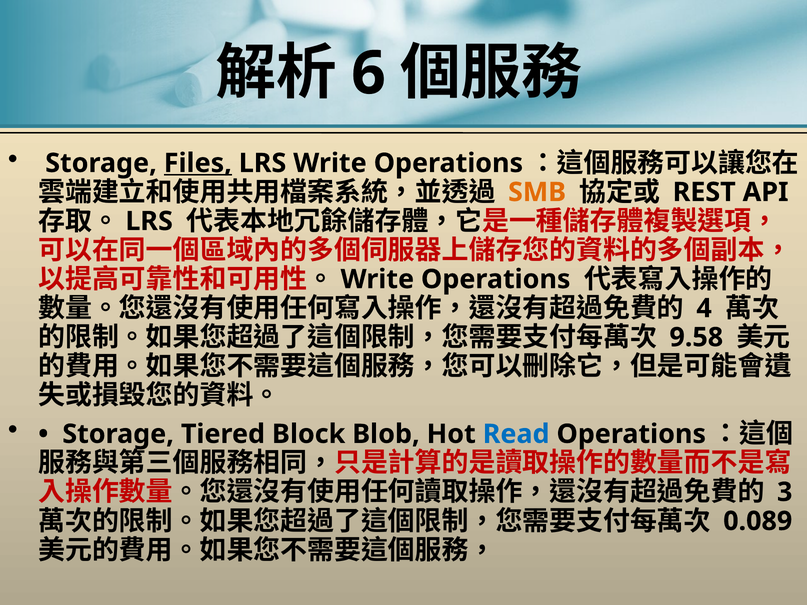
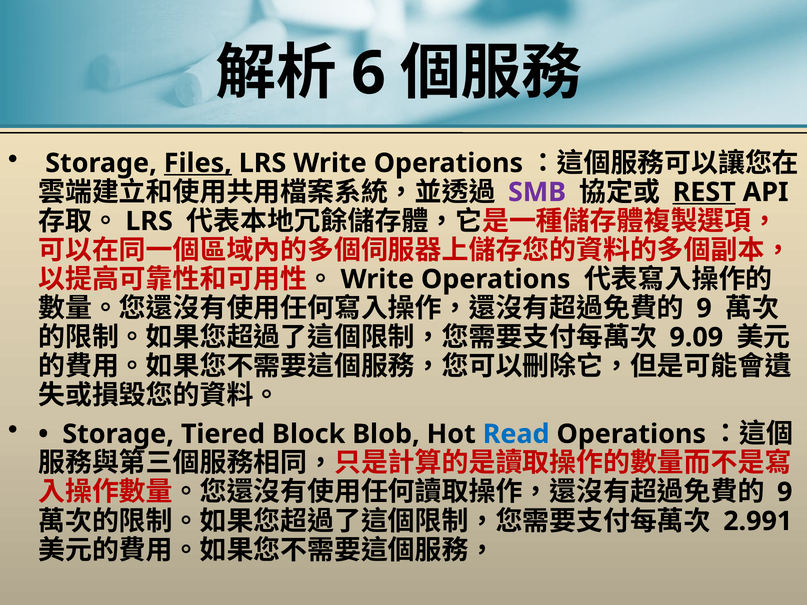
SMB colour: orange -> purple
REST underline: none -> present
4 at (704, 308): 4 -> 9
9.58: 9.58 -> 9.09
3 at (785, 492): 3 -> 9
0.089: 0.089 -> 2.991
